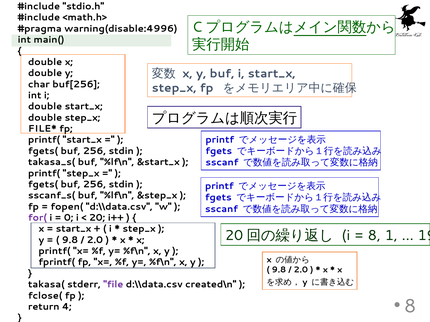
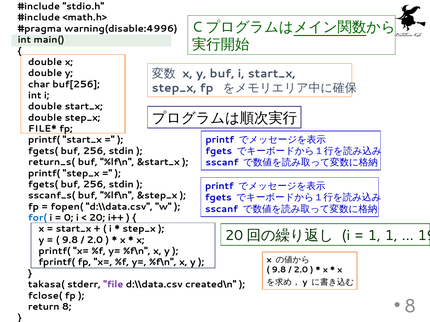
takasa_s(: takasa_s( -> return_s(
for( colour: purple -> blue
8 at (374, 236): 8 -> 1
4: 4 -> 8
